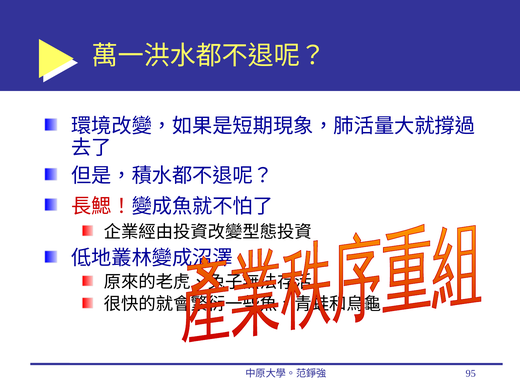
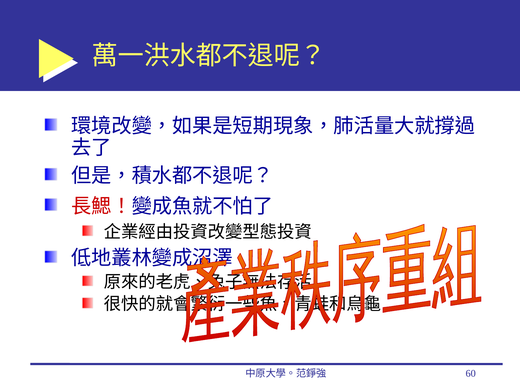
95: 95 -> 60
